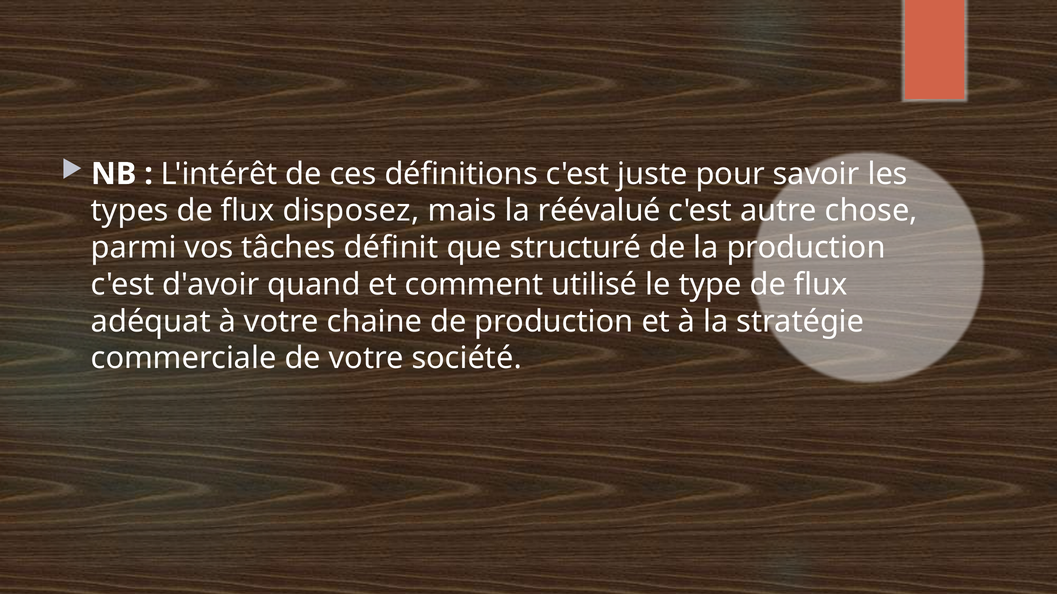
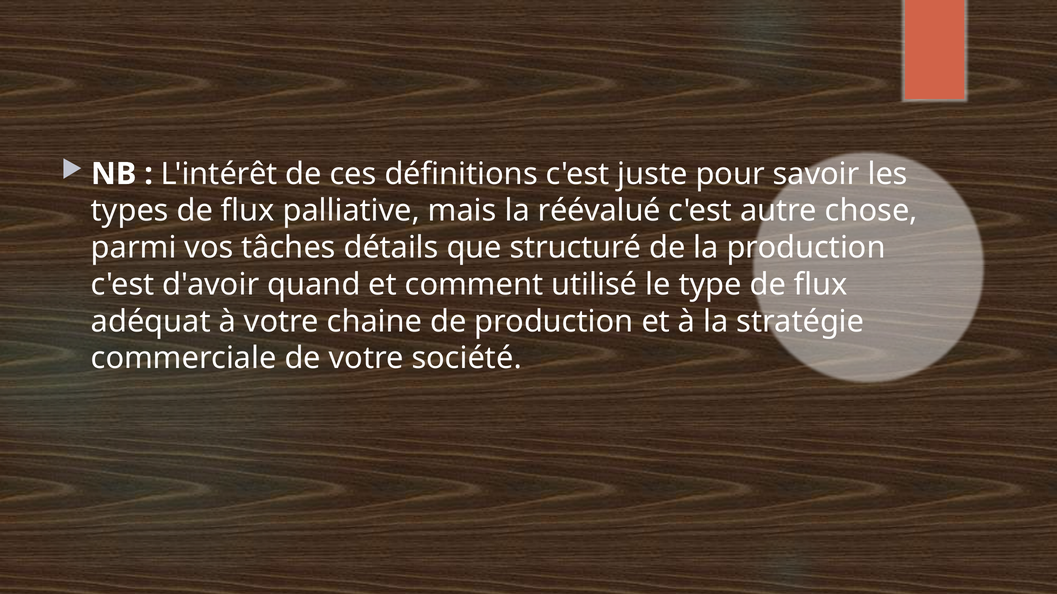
disposez: disposez -> palliative
définit: définit -> détails
